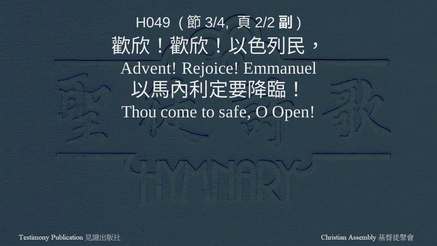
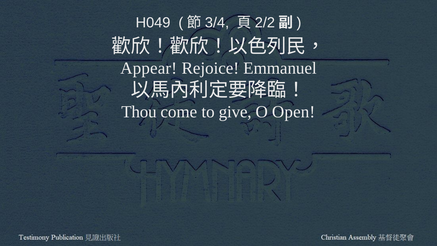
Advent: Advent -> Appear
safe: safe -> give
